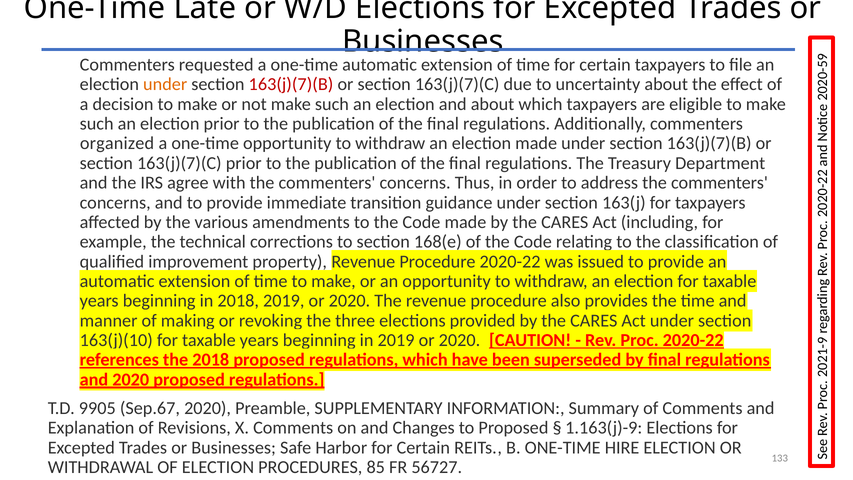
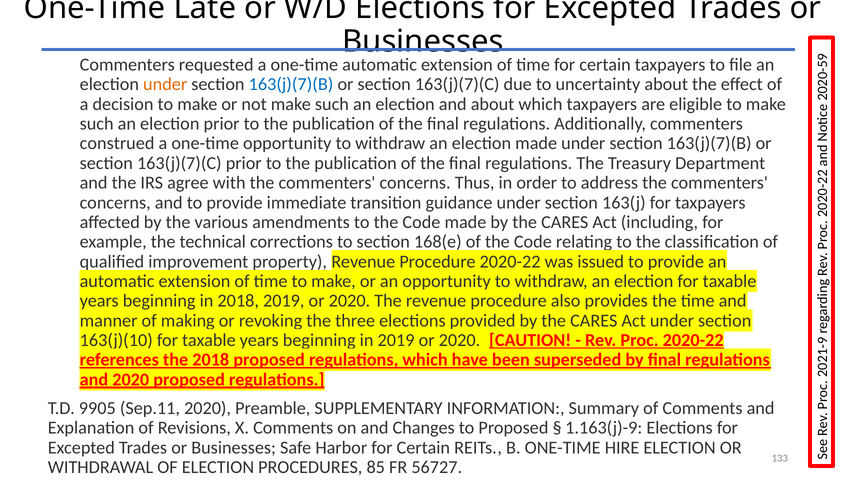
163(j)(7)(B at (291, 84) colour: red -> blue
organized: organized -> construed
Sep.67: Sep.67 -> Sep.11
